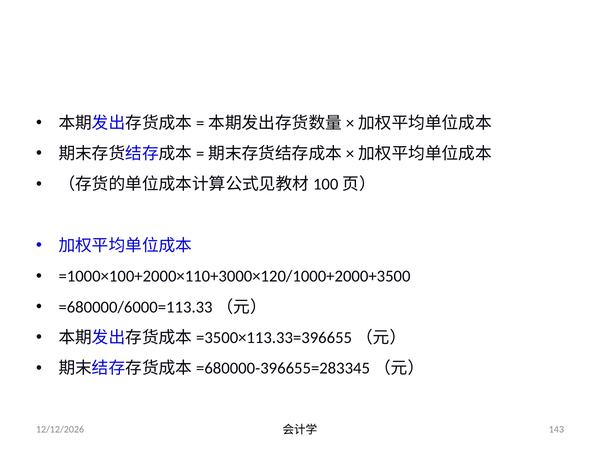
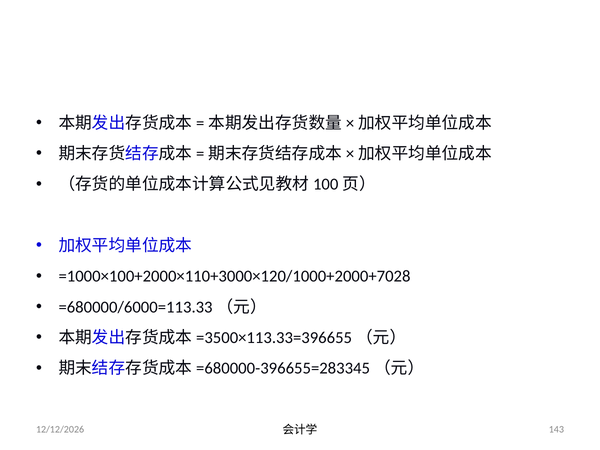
=1000×100+2000×110+3000×120/1000+2000+3500: =1000×100+2000×110+3000×120/1000+2000+3500 -> =1000×100+2000×110+3000×120/1000+2000+7028
